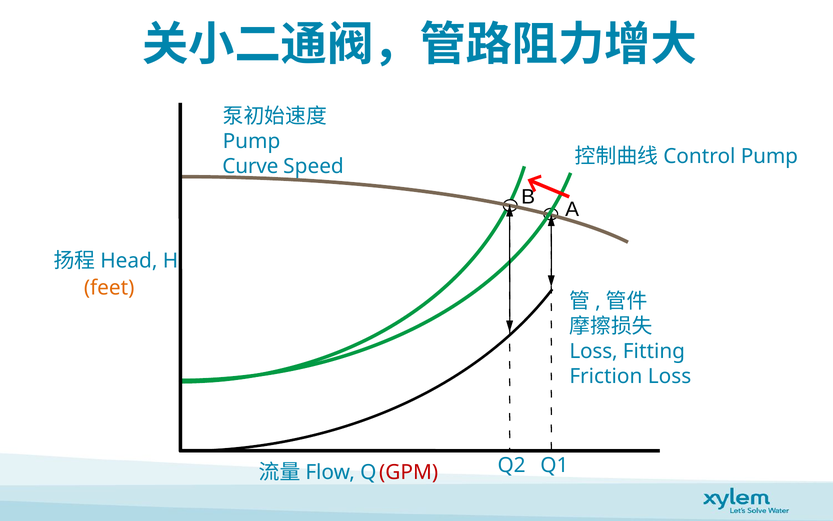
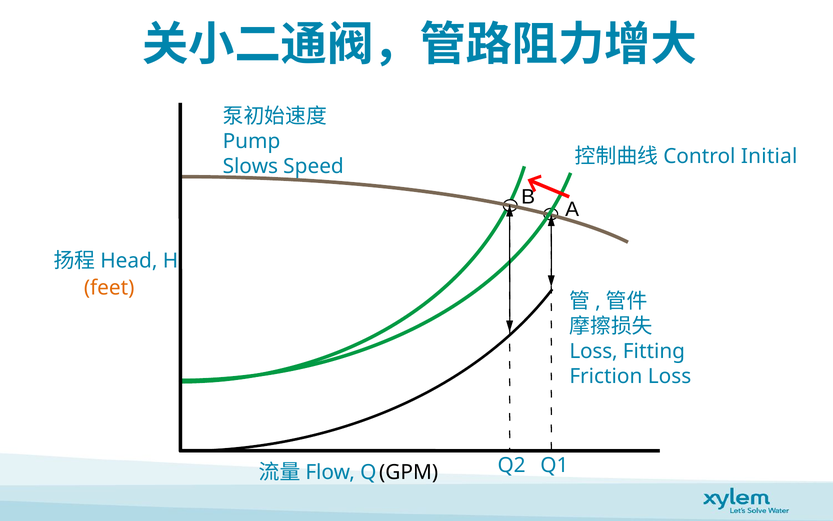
Curve: Curve -> Slows
Pump at (769, 156): Pump -> Initial
GPM colour: red -> black
